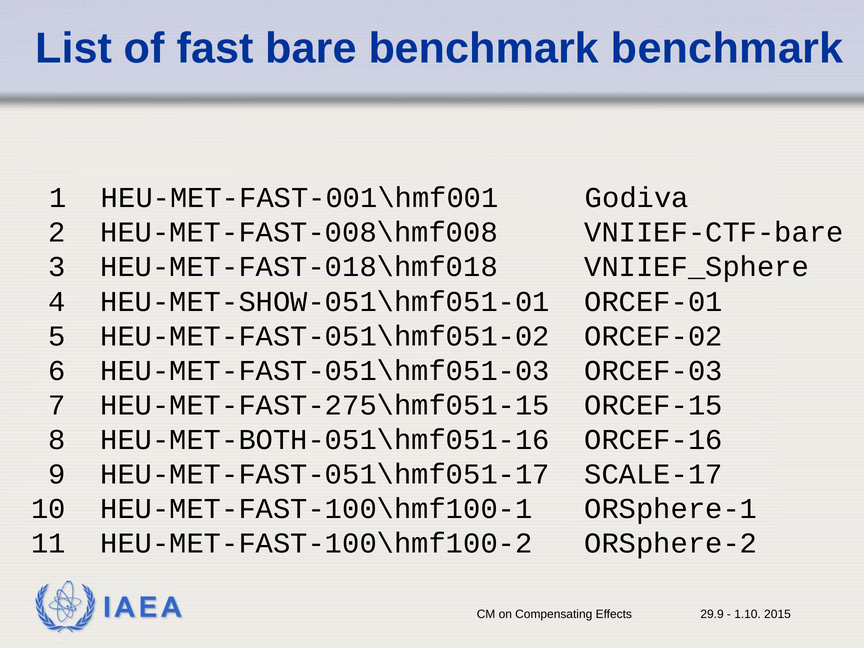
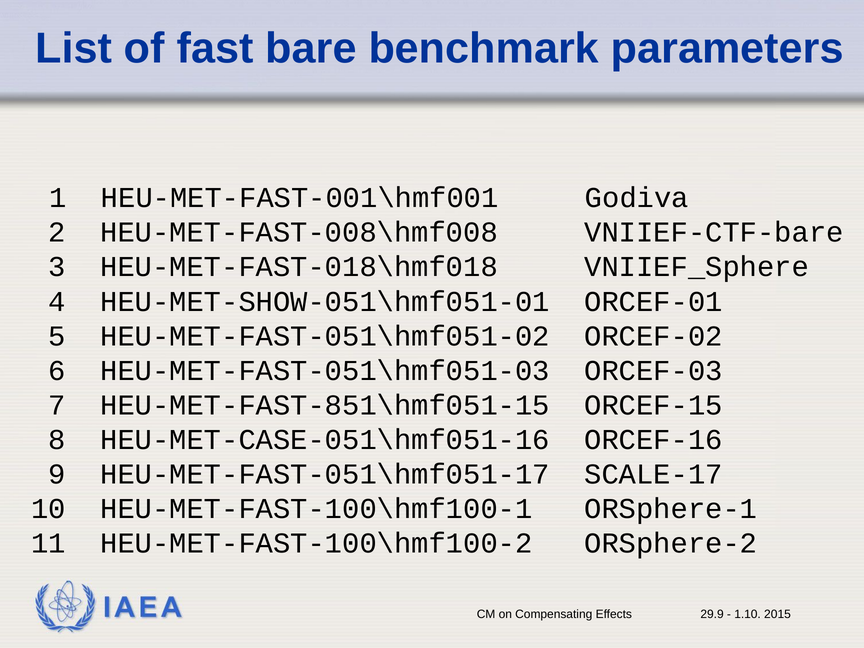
benchmark benchmark: benchmark -> parameters
HEU-MET-FAST-275\hmf051-15: HEU-MET-FAST-275\hmf051-15 -> HEU-MET-FAST-851\hmf051-15
HEU-MET-BOTH-051\hmf051-16: HEU-MET-BOTH-051\hmf051-16 -> HEU-MET-CASE-051\hmf051-16
